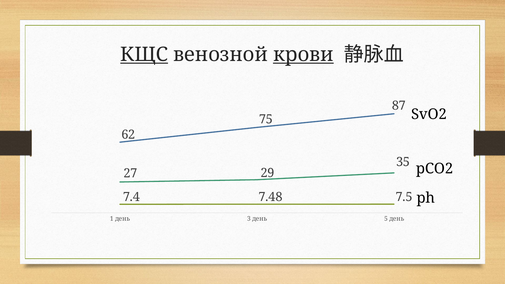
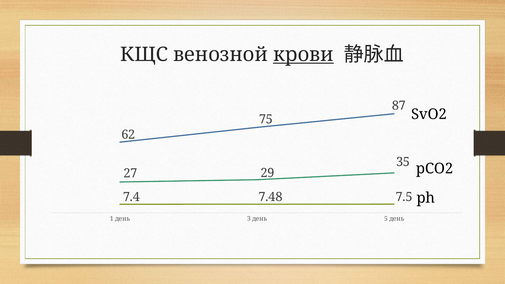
КЩС underline: present -> none
